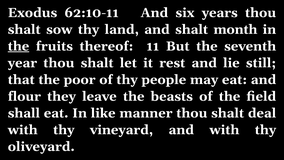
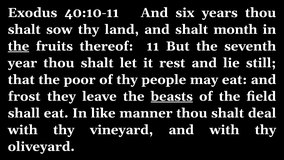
62:10-11: 62:10-11 -> 40:10-11
flour: flour -> frost
beasts underline: none -> present
